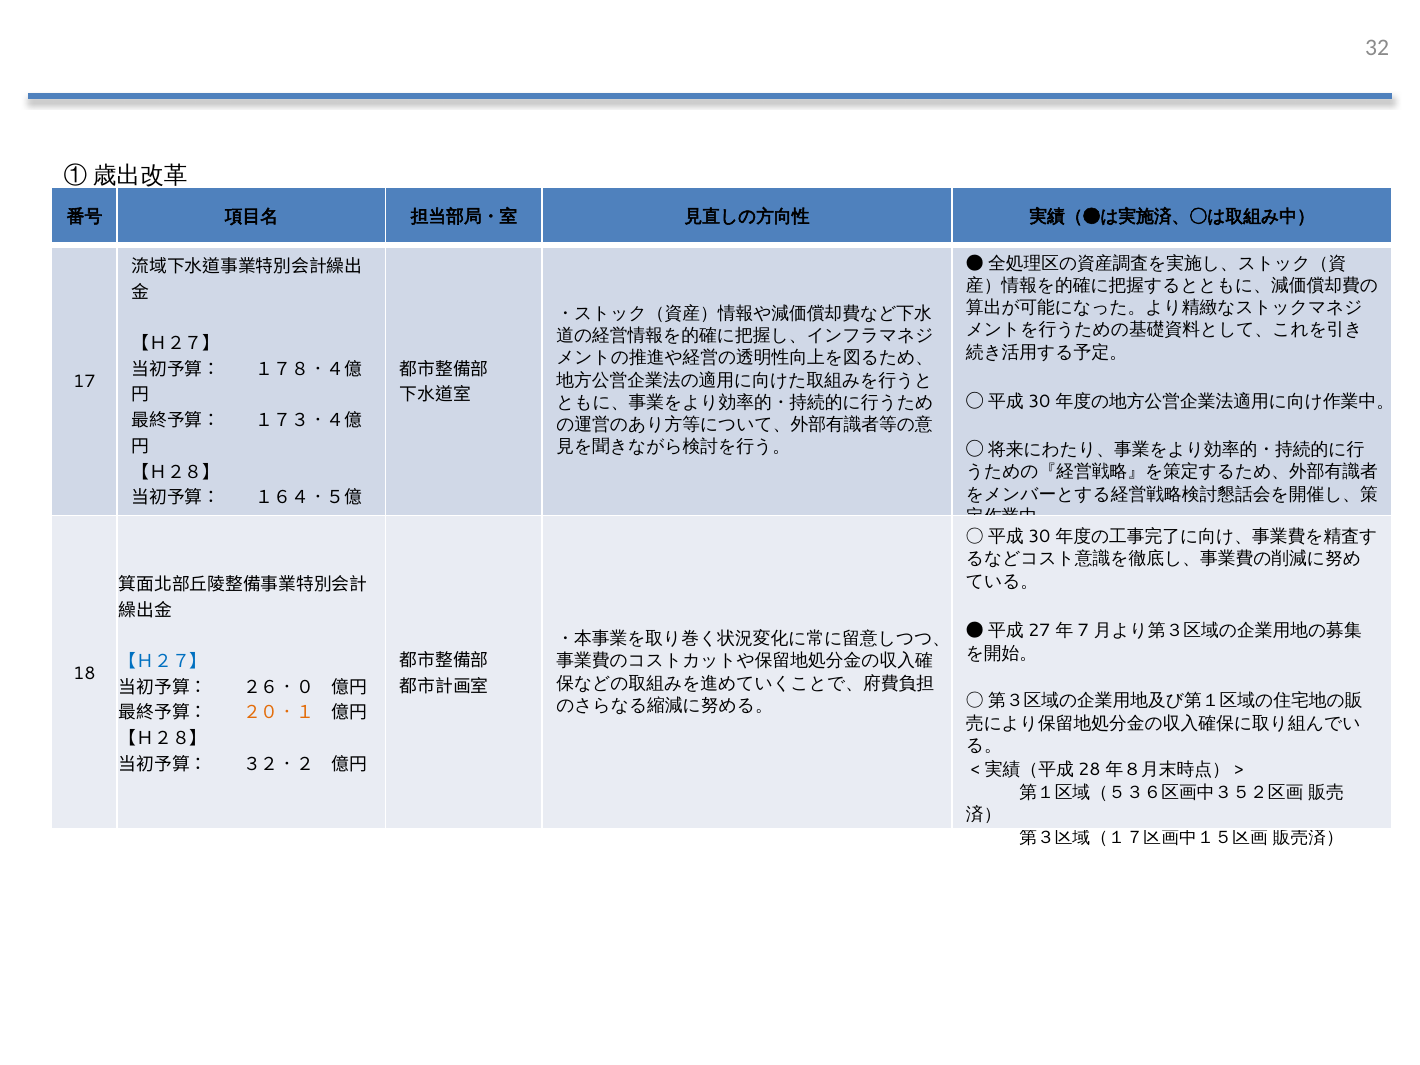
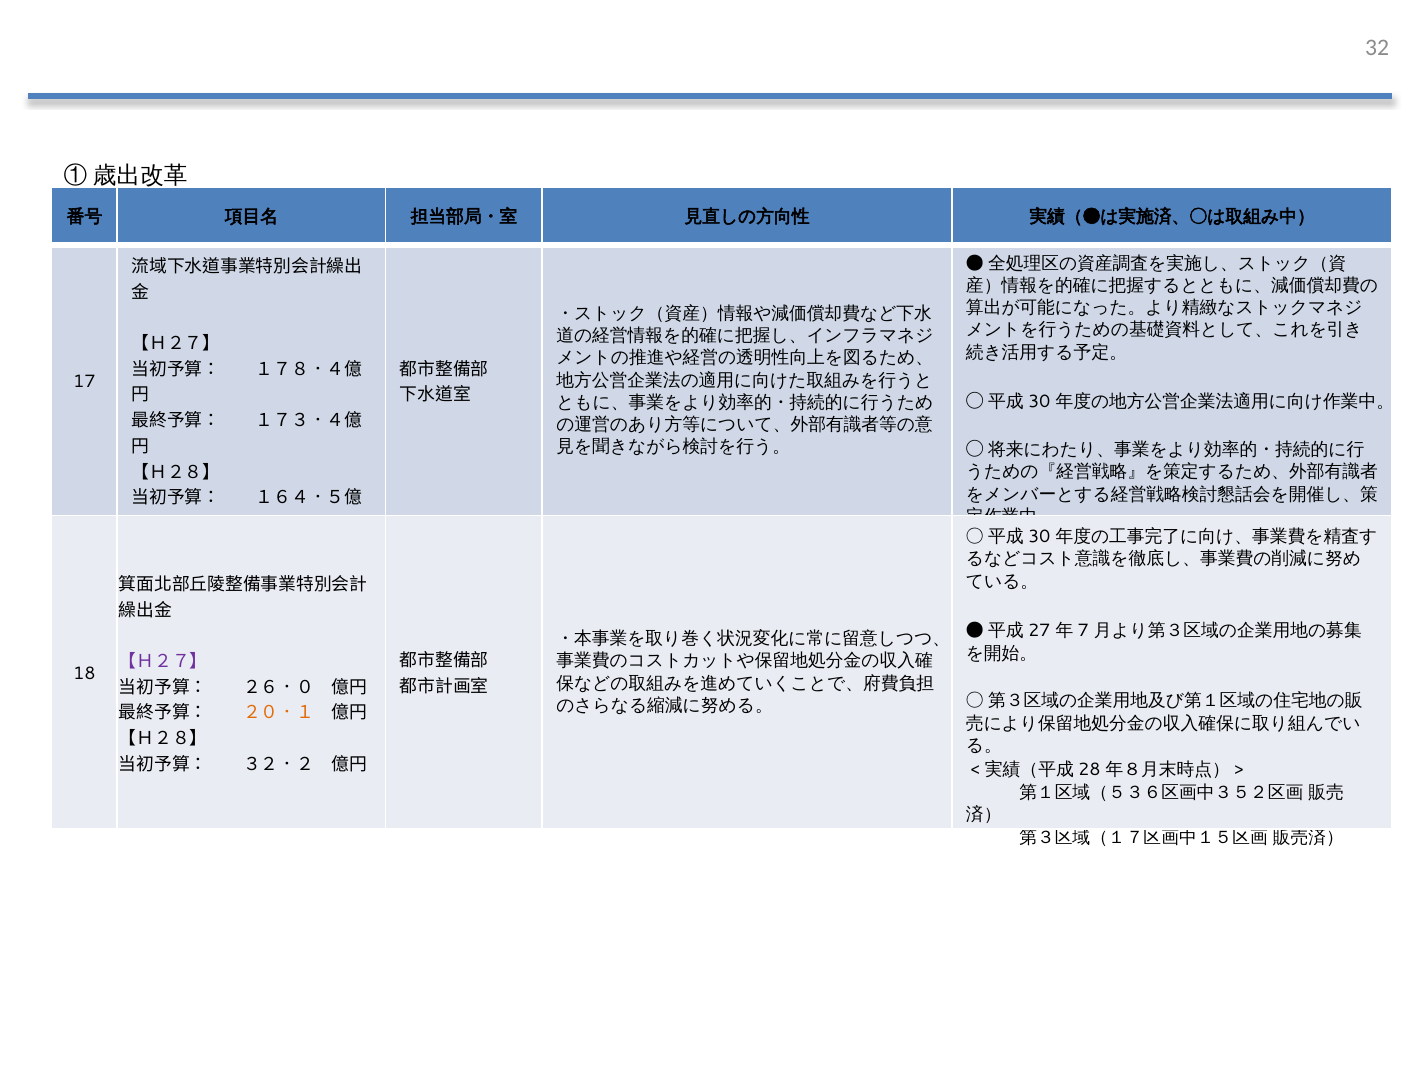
【Ｈ２７】 at (163, 661) colour: blue -> purple
